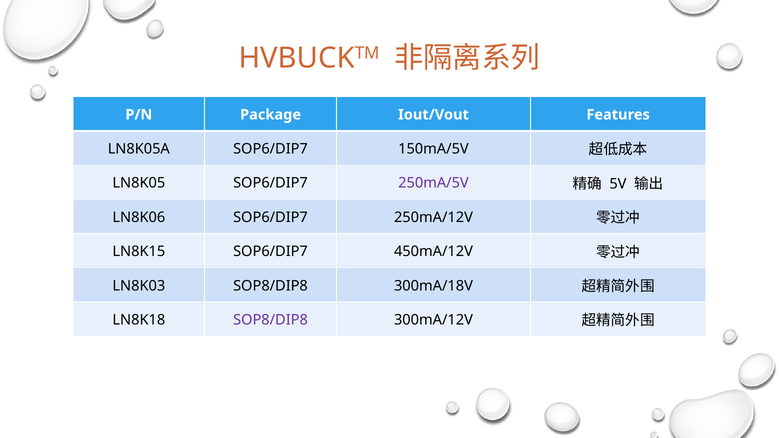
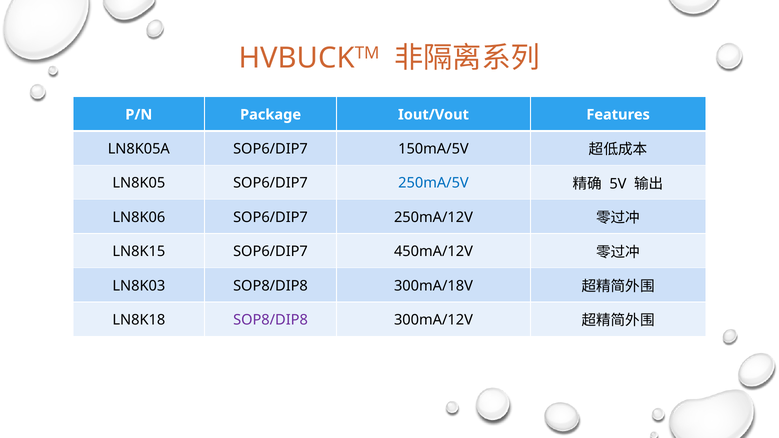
250mA/5V colour: purple -> blue
